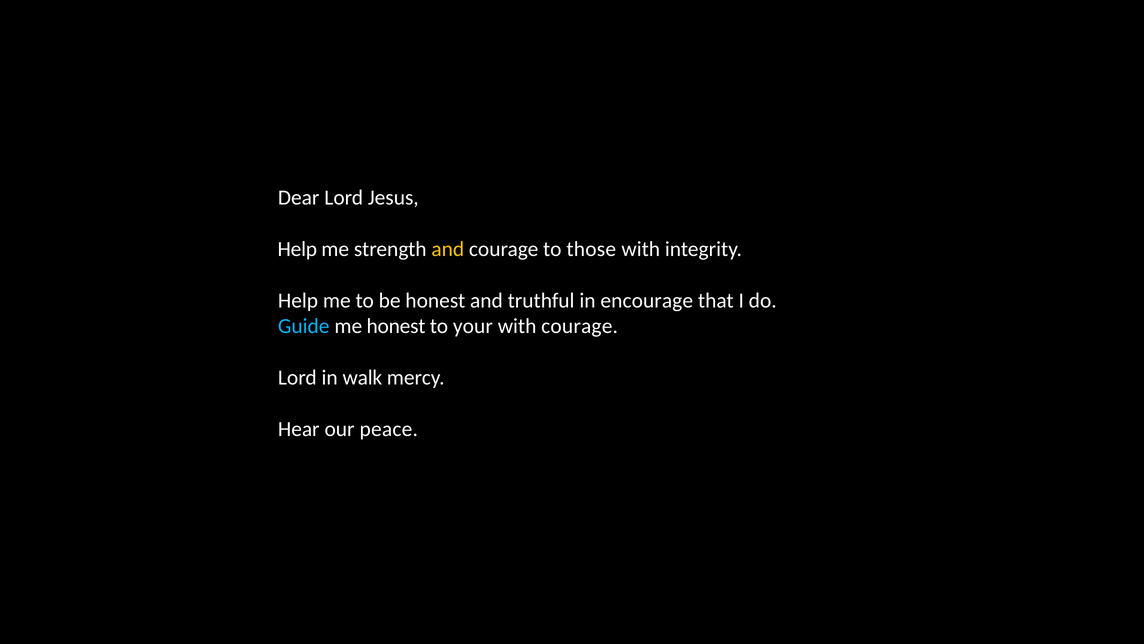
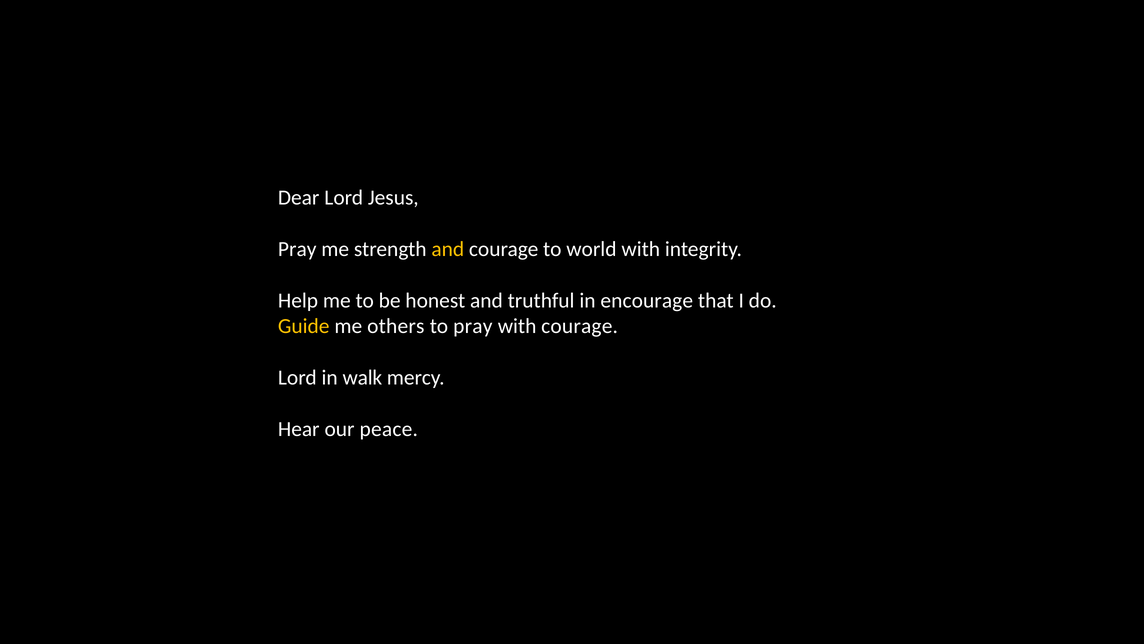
Help at (297, 249): Help -> Pray
those: those -> world
Guide colour: light blue -> yellow
me honest: honest -> others
to your: your -> pray
